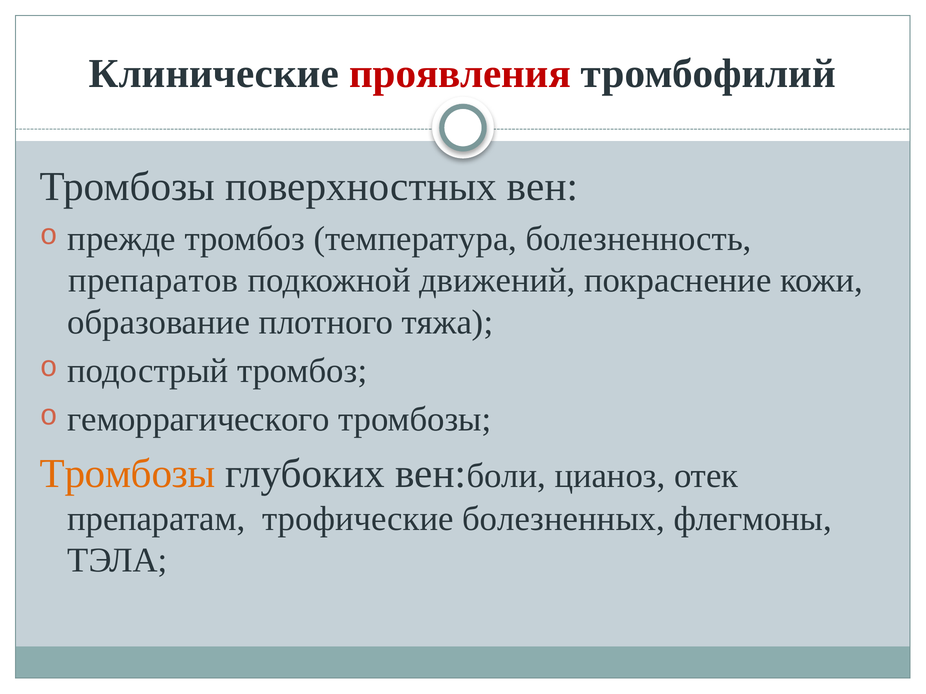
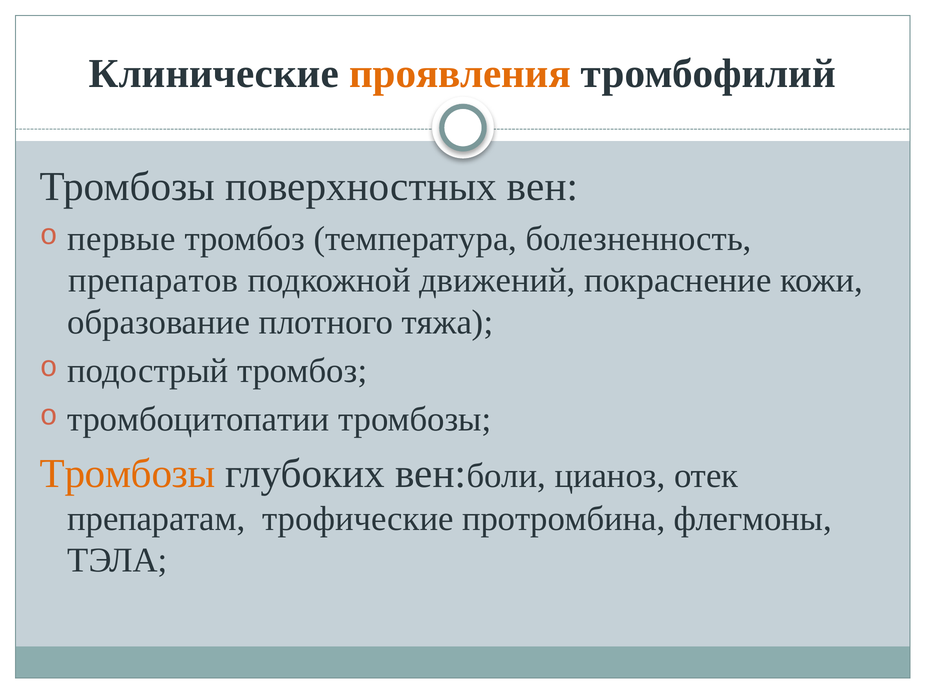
проявления colour: red -> orange
прежде: прежде -> первые
геморрагического: геморрагического -> тромбоцитопатии
болезненных: болезненных -> протромбина
